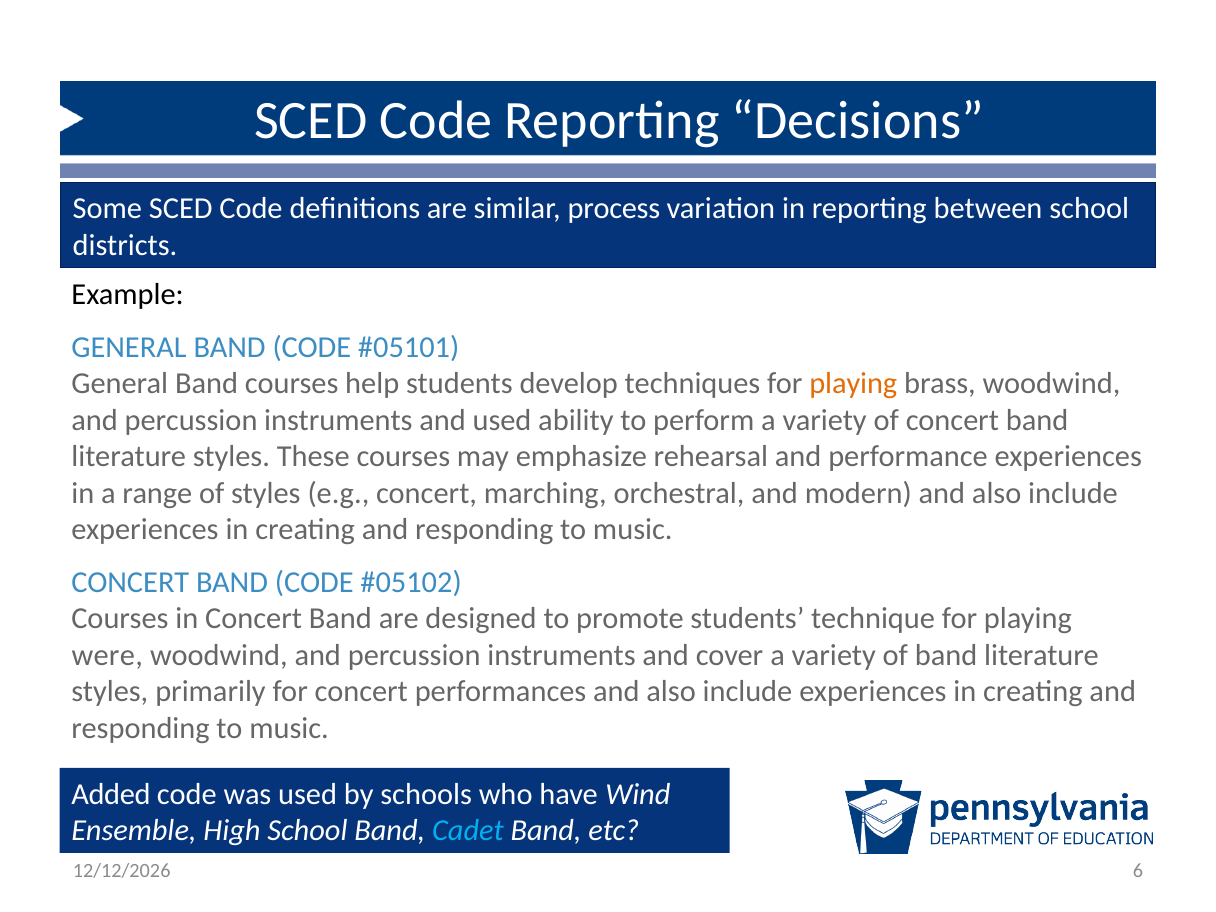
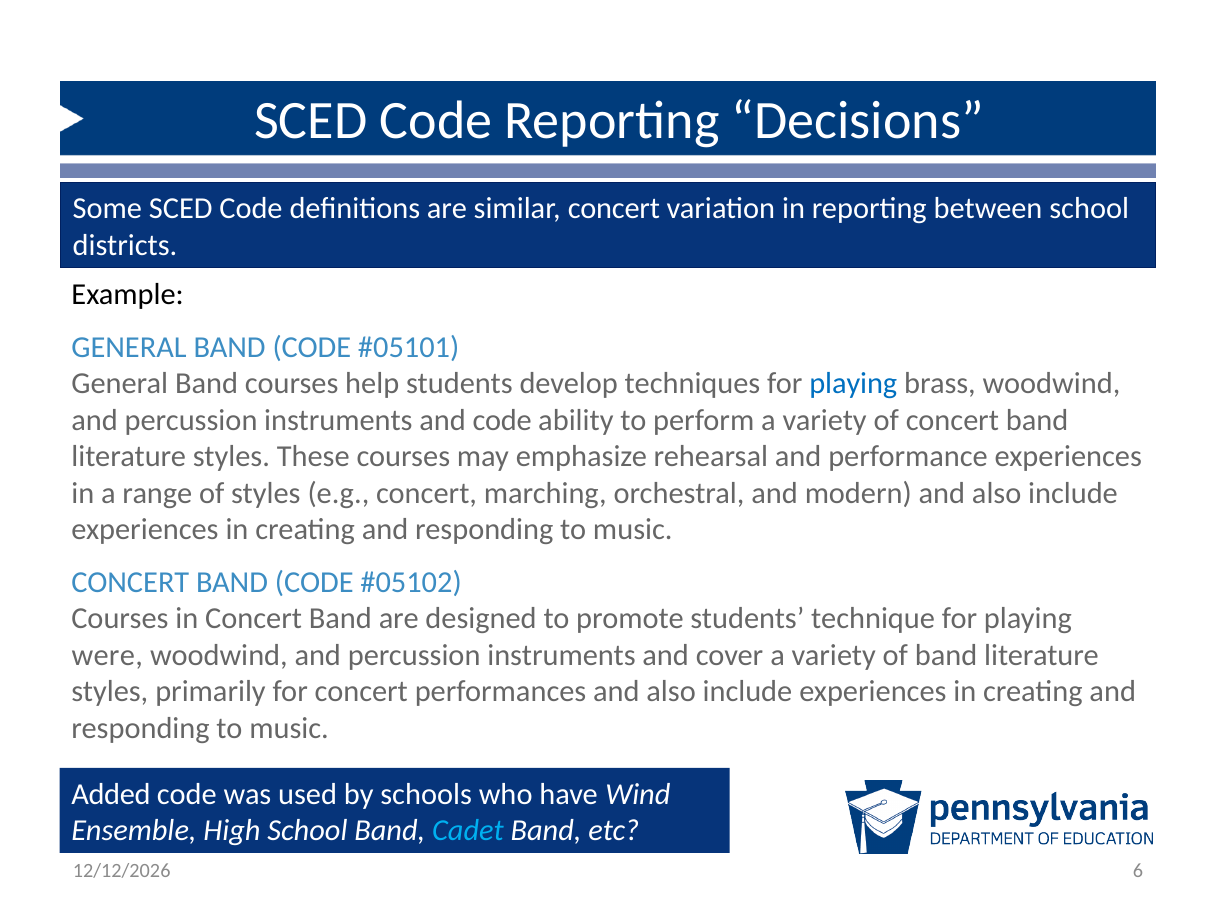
similar process: process -> concert
playing at (853, 384) colour: orange -> blue
and used: used -> code
